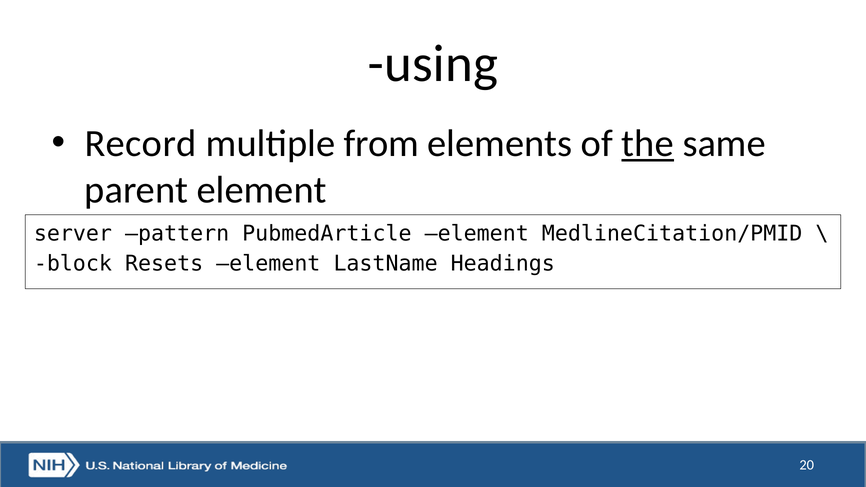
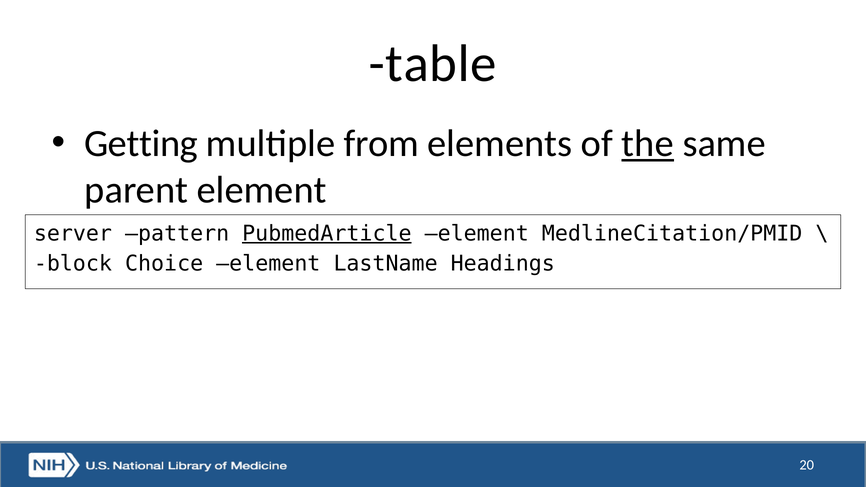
using: using -> table
Record: Record -> Getting
PubmedArticle underline: none -> present
Resets: Resets -> Choice
